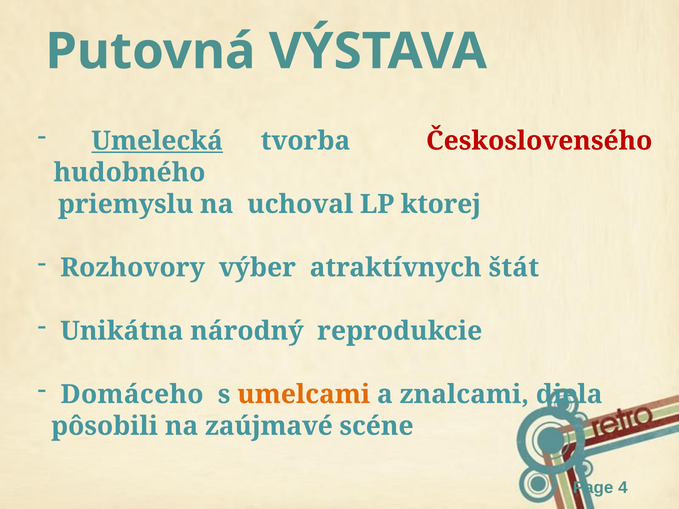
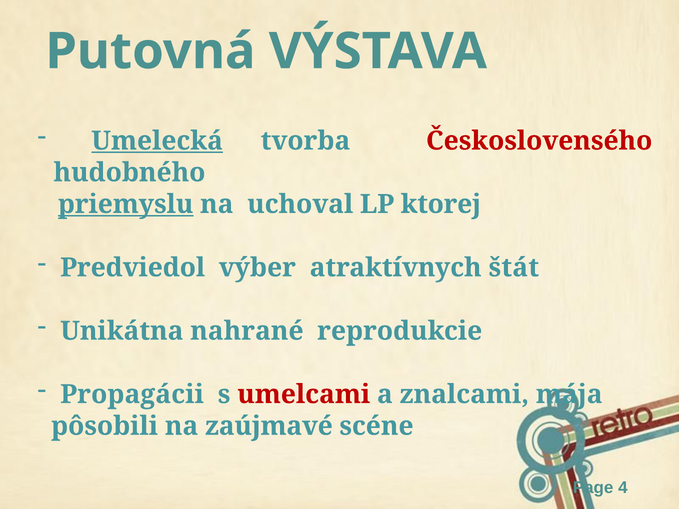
priemyslu underline: none -> present
Rozhovory: Rozhovory -> Predviedol
národný: národný -> nahrané
Domáceho: Domáceho -> Propagácii
umelcami colour: orange -> red
diela: diela -> mája
